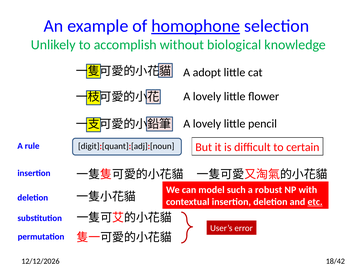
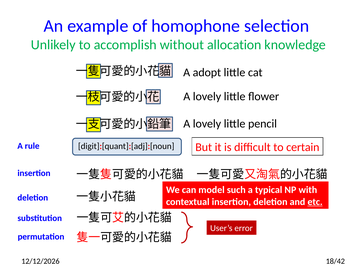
homophone underline: present -> none
biological: biological -> allocation
robust: robust -> typical
